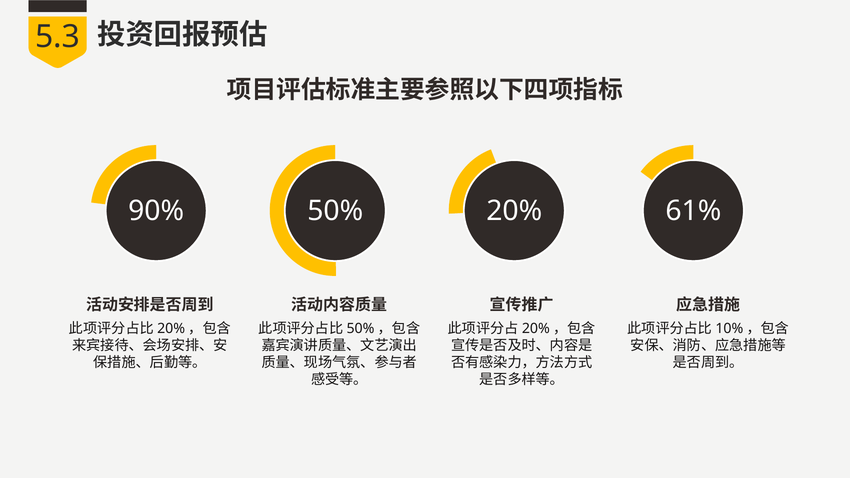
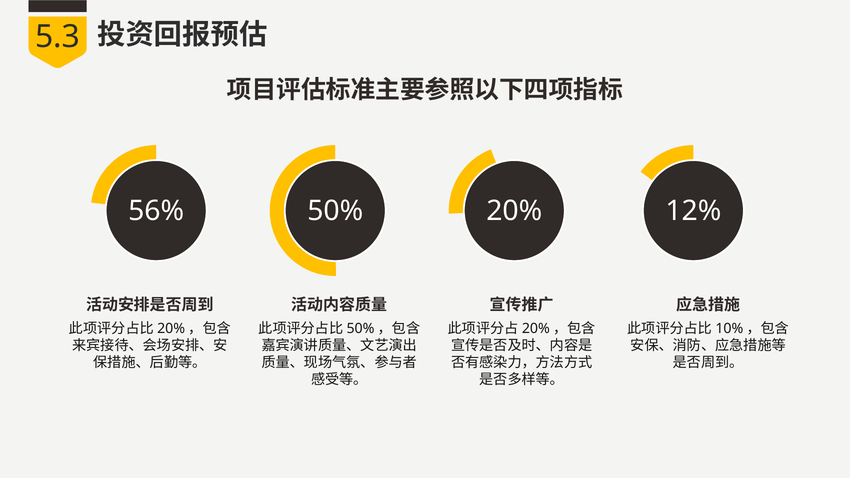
90%: 90% -> 56%
61%: 61% -> 12%
